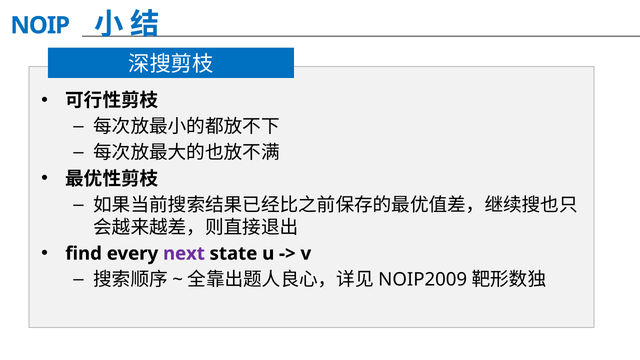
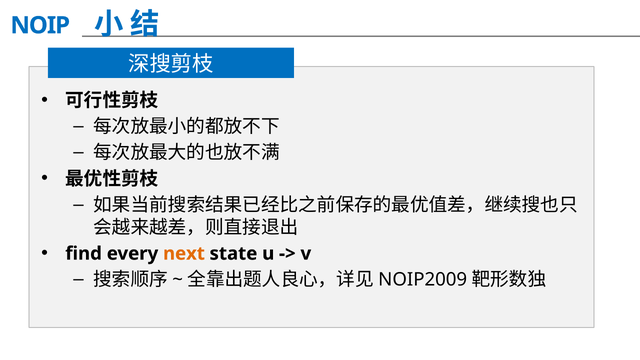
next colour: purple -> orange
